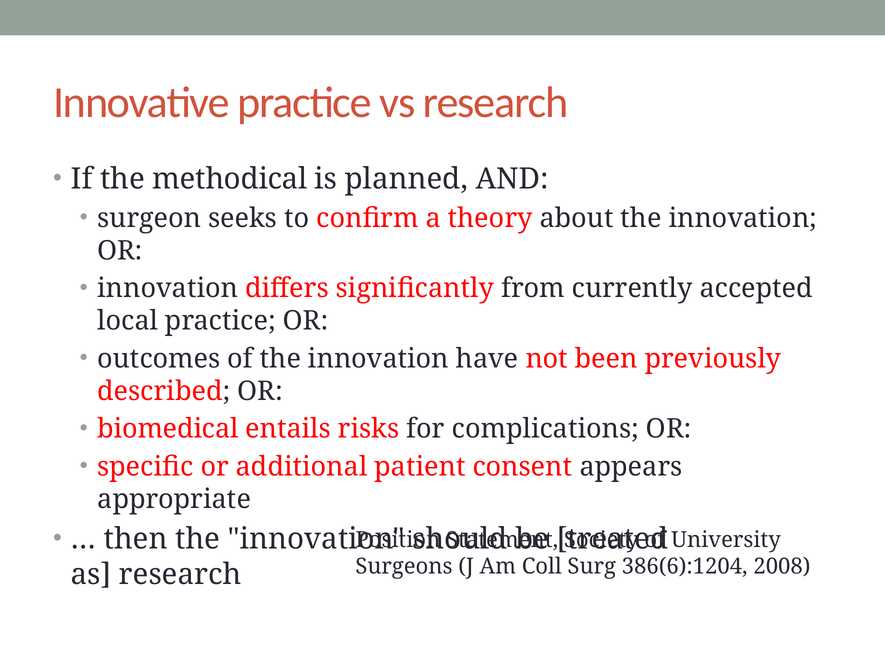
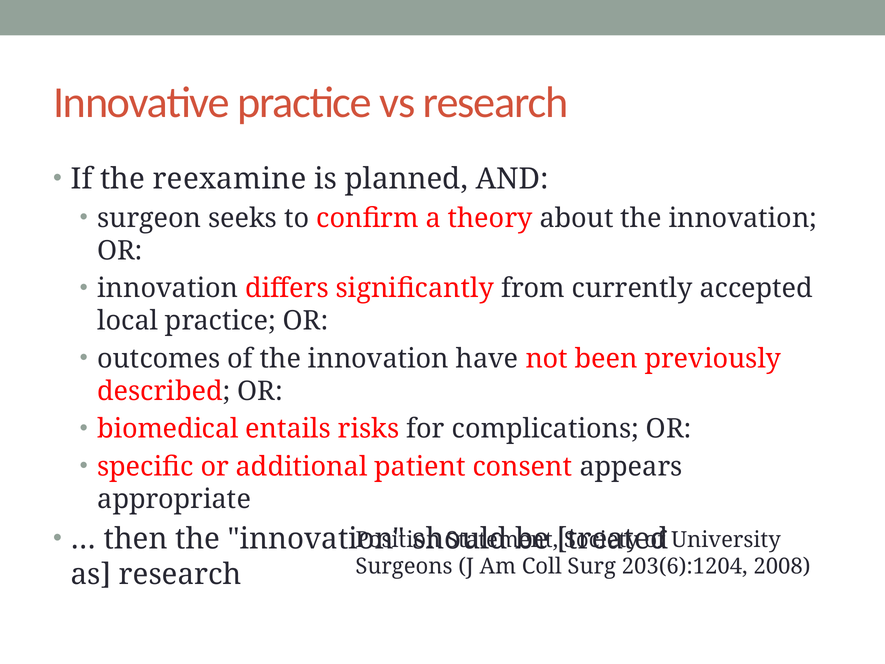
methodical: methodical -> reexamine
386(6):1204: 386(6):1204 -> 203(6):1204
